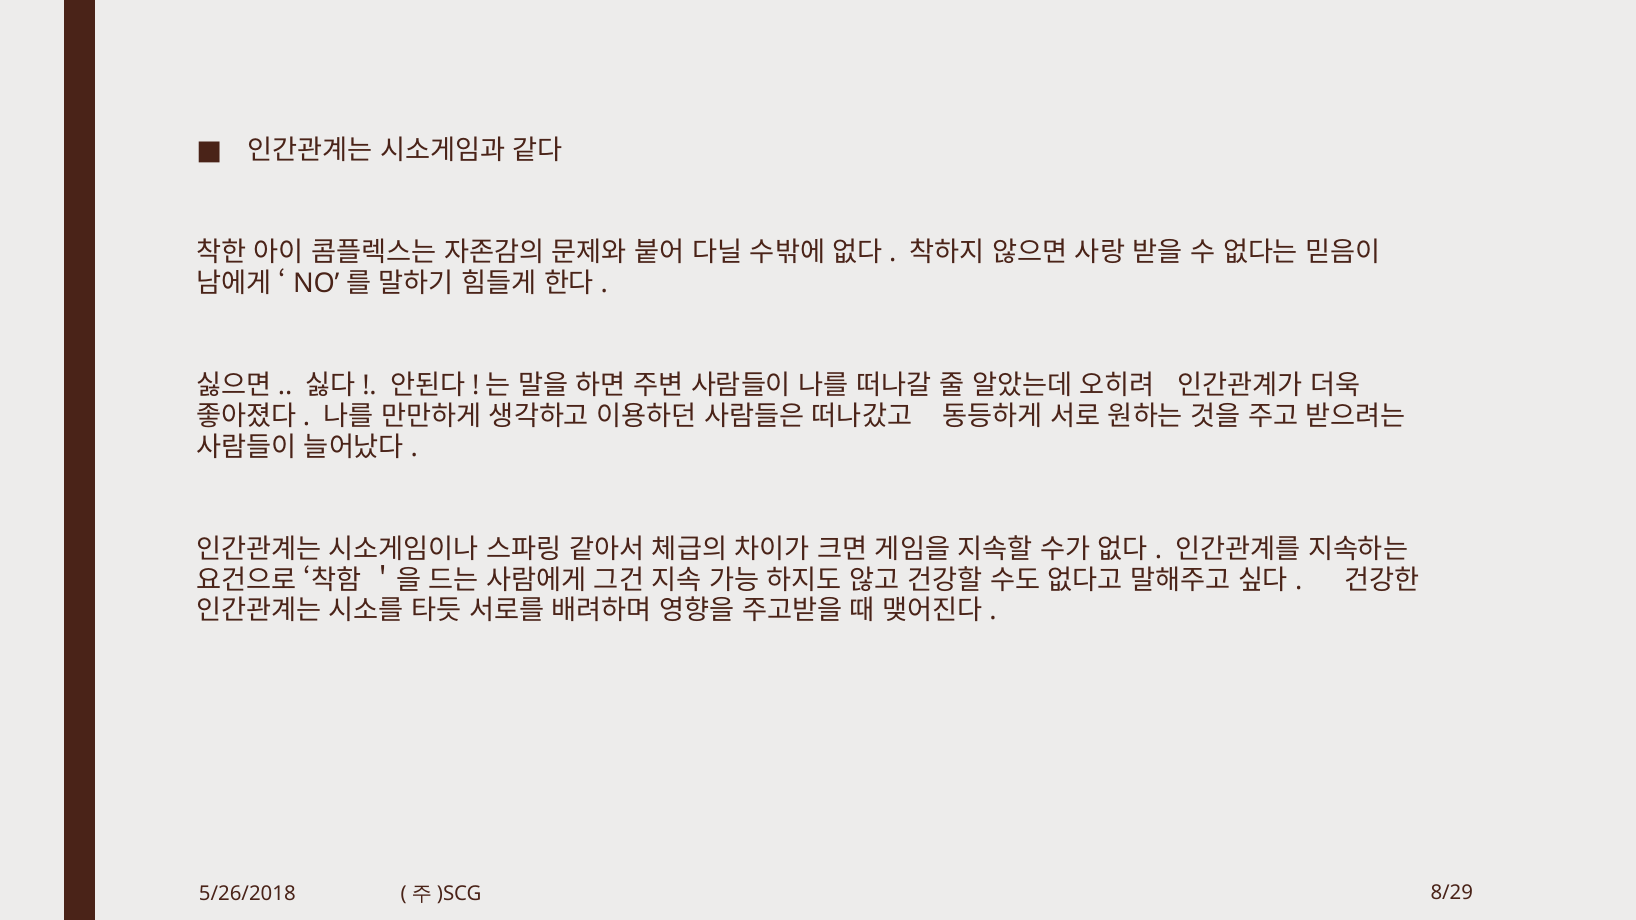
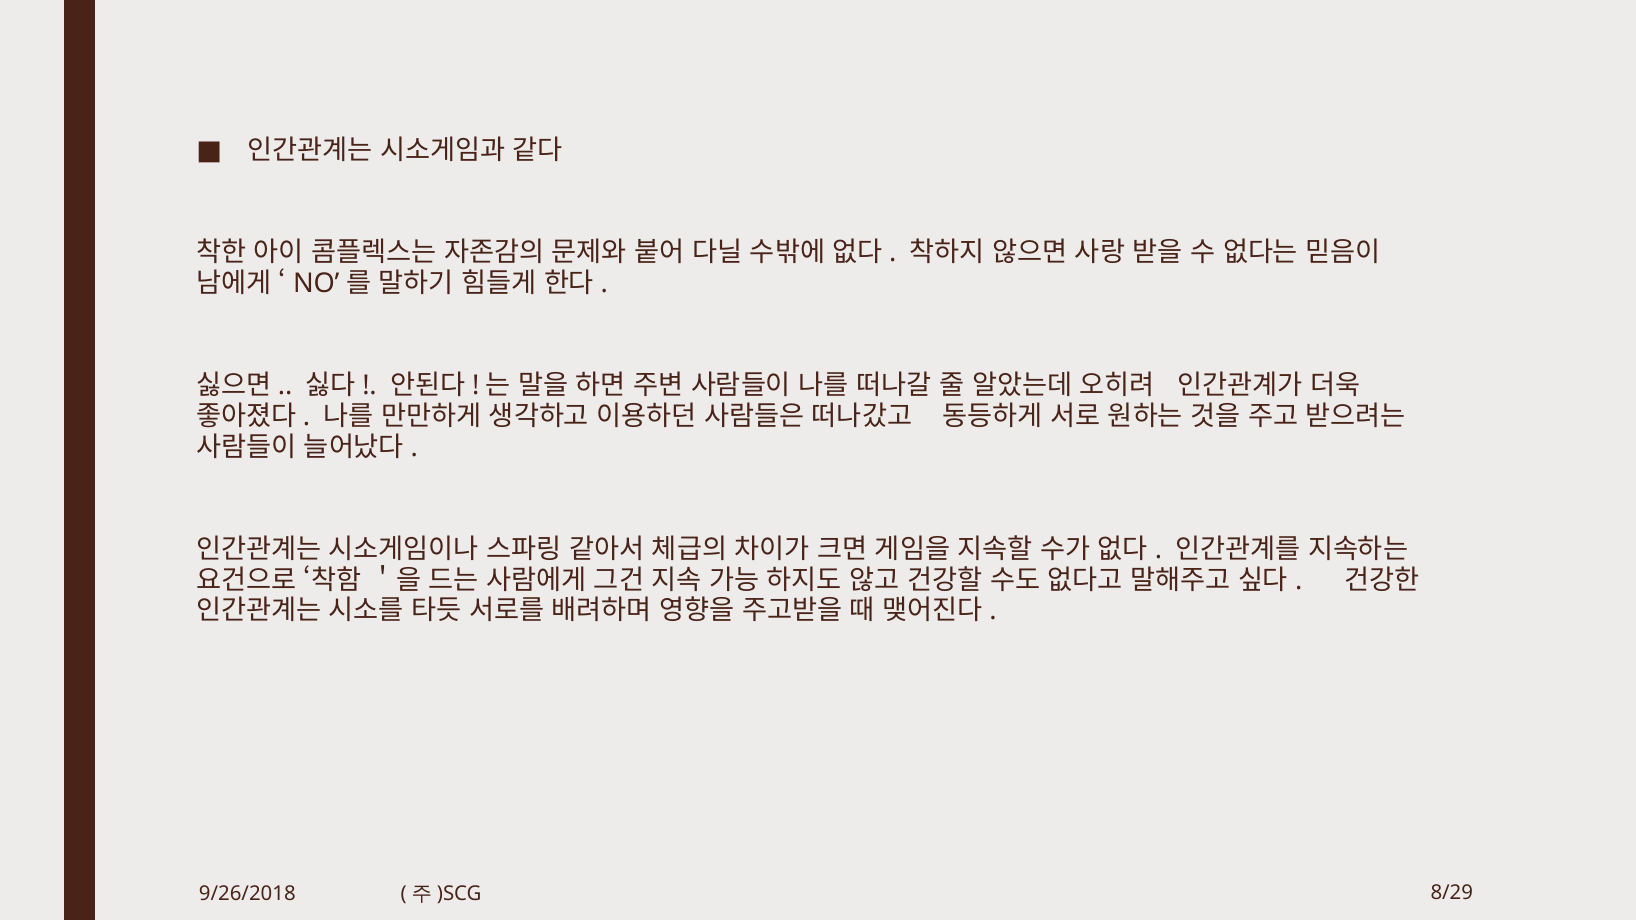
5/26/2018: 5/26/2018 -> 9/26/2018
